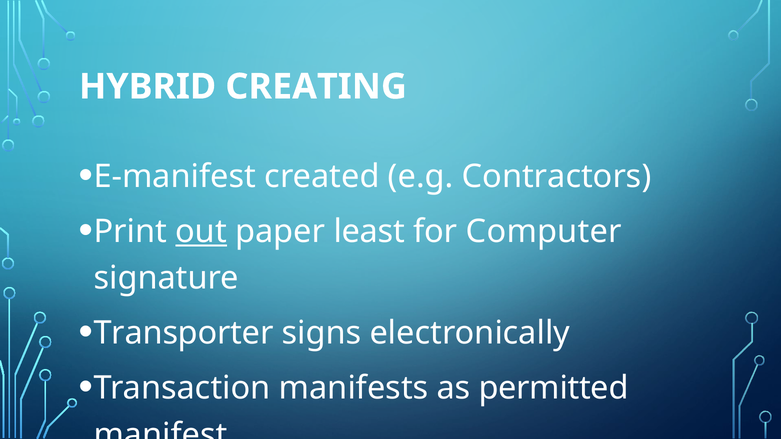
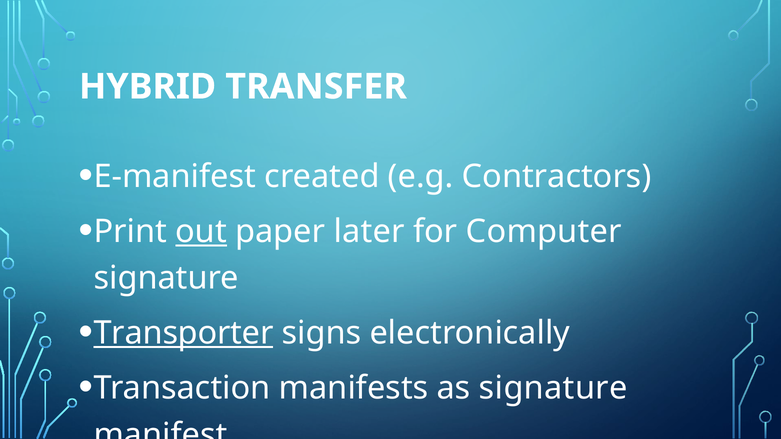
CREATING: CREATING -> TRANSFER
least: least -> later
Transporter underline: none -> present
as permitted: permitted -> signature
